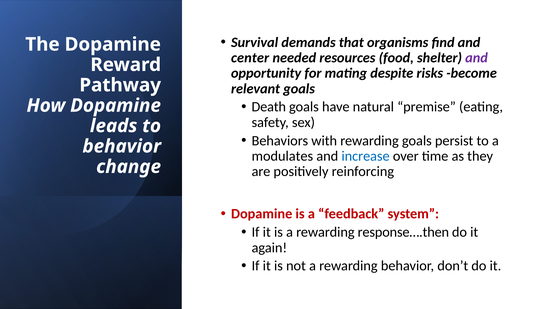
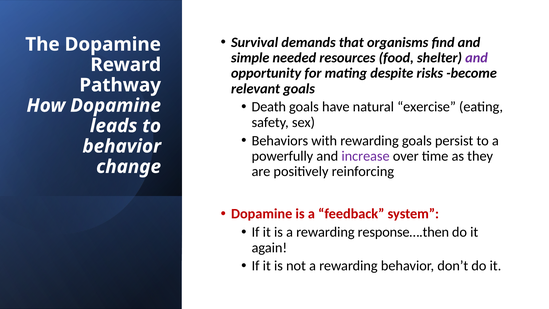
center: center -> simple
premise: premise -> exercise
modulates: modulates -> powerfully
increase colour: blue -> purple
